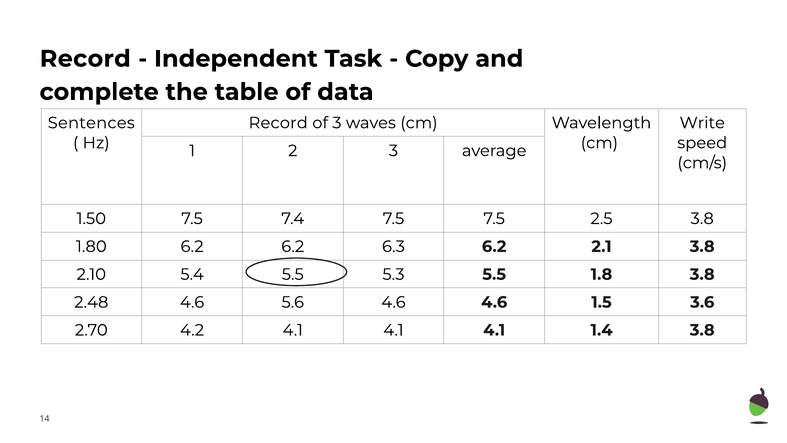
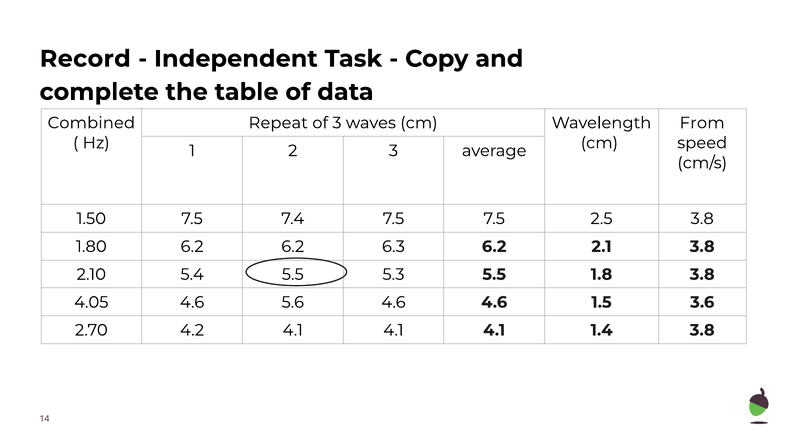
Sentences: Sentences -> Combined
Record at (278, 123): Record -> Repeat
Write: Write -> From
2.48: 2.48 -> 4.05
